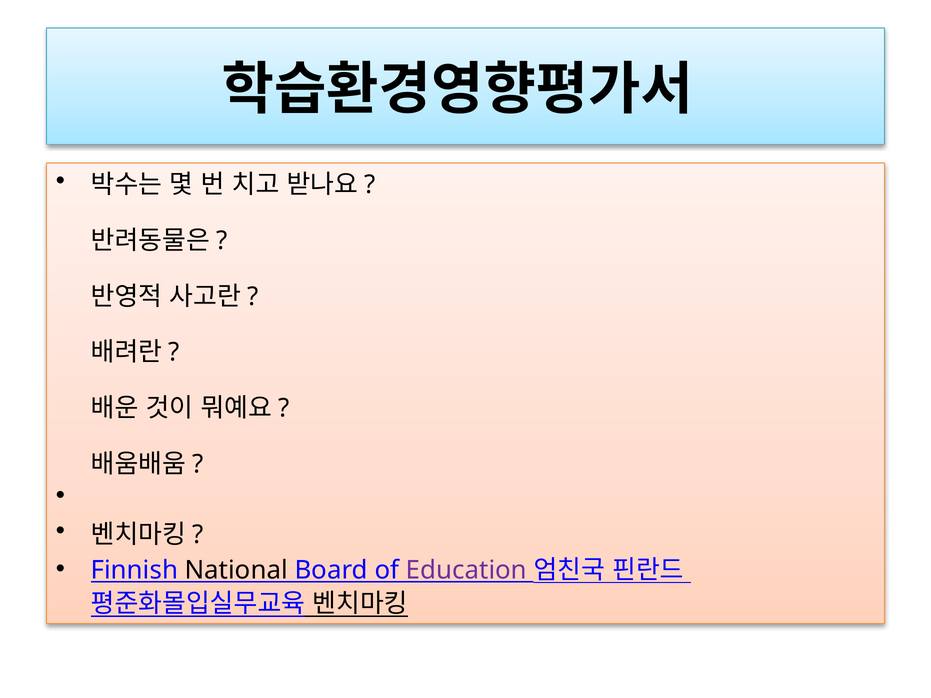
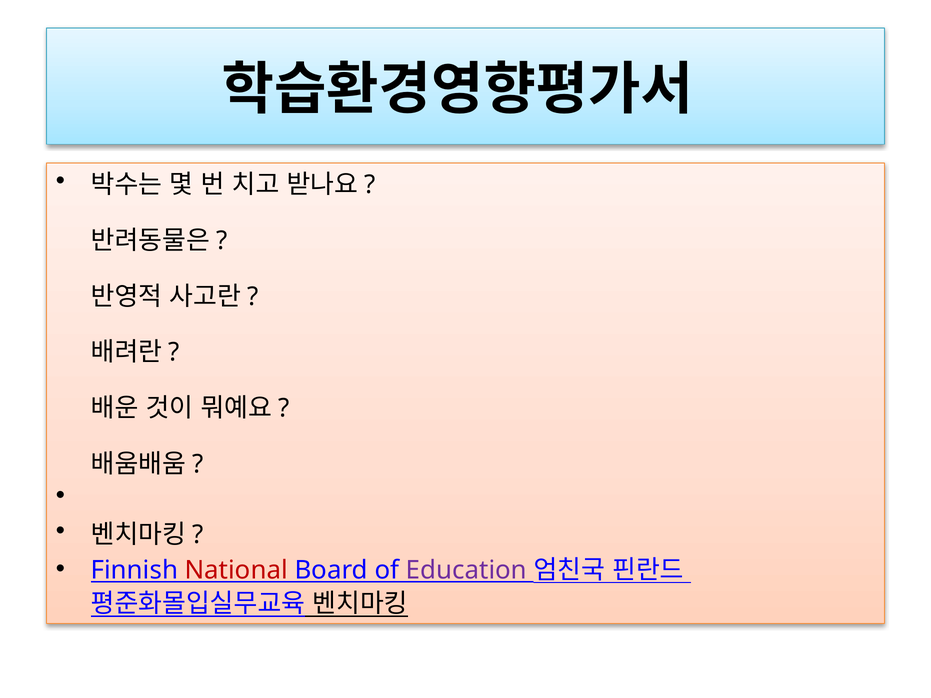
National colour: black -> red
